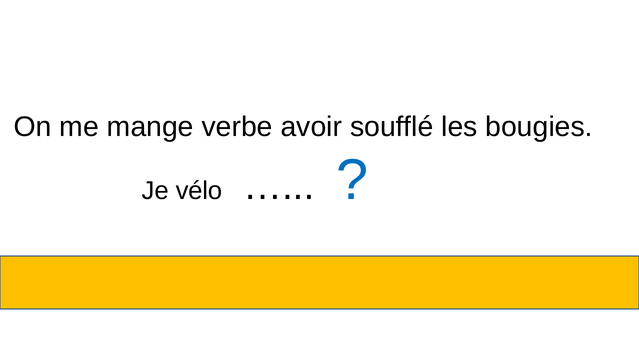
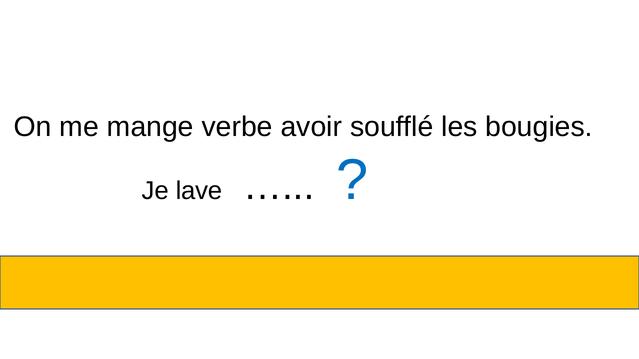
vélo: vélo -> lave
